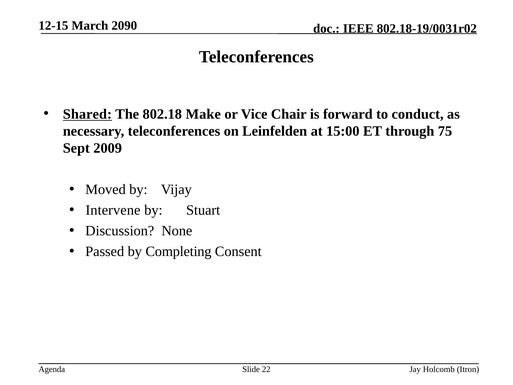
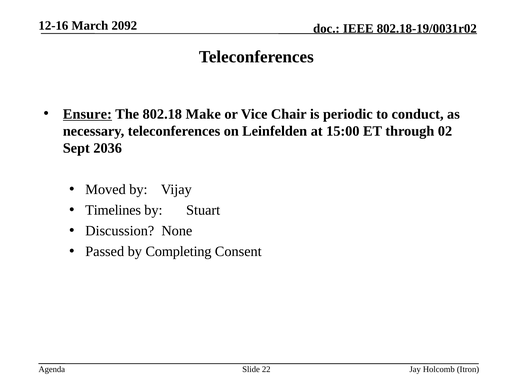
12-15: 12-15 -> 12-16
2090: 2090 -> 2092
Shared: Shared -> Ensure
forward: forward -> periodic
75: 75 -> 02
2009: 2009 -> 2036
Intervene: Intervene -> Timelines
